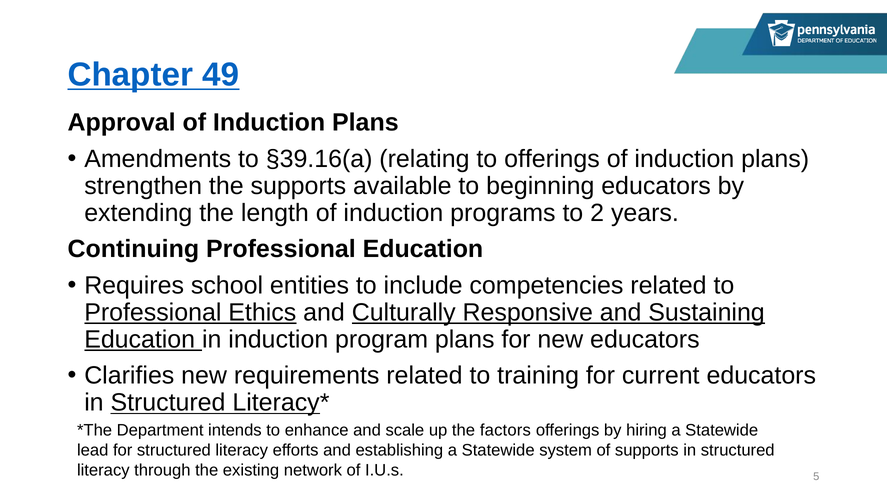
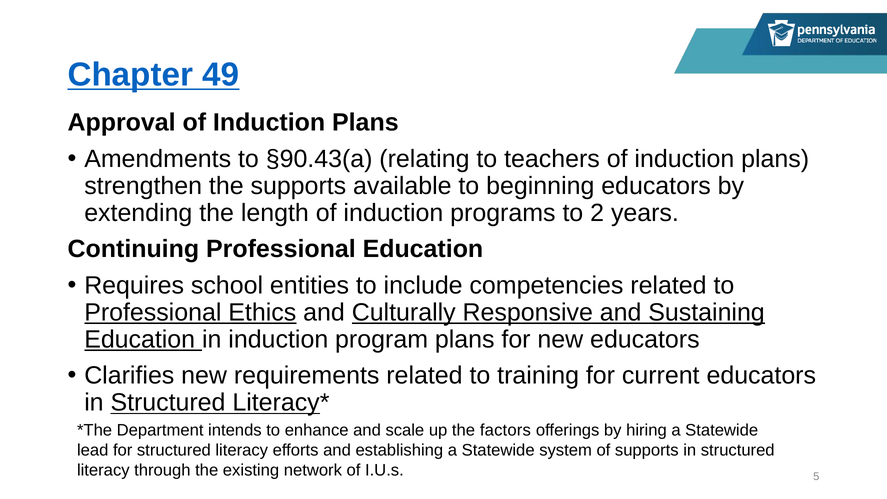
§39.16(a: §39.16(a -> §90.43(a
to offerings: offerings -> teachers
